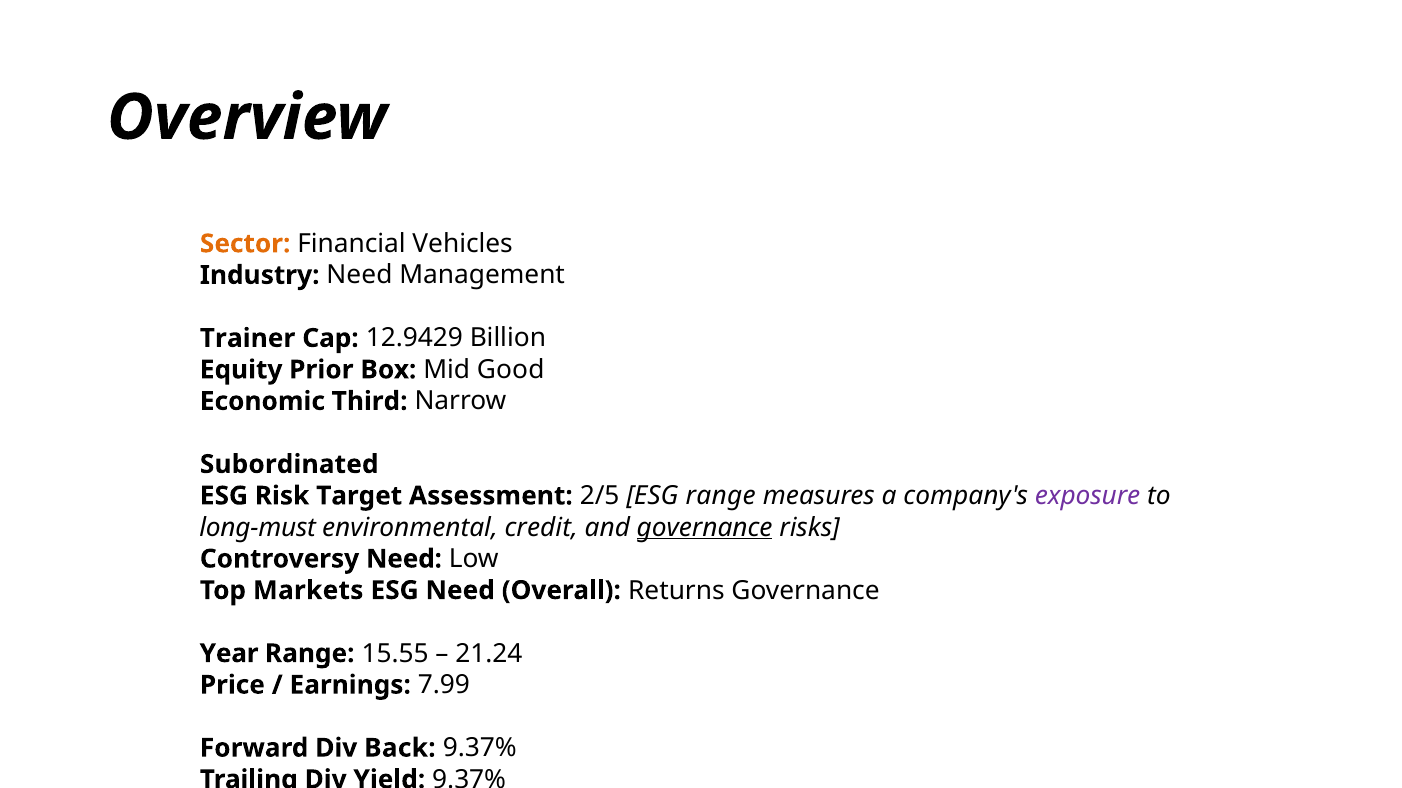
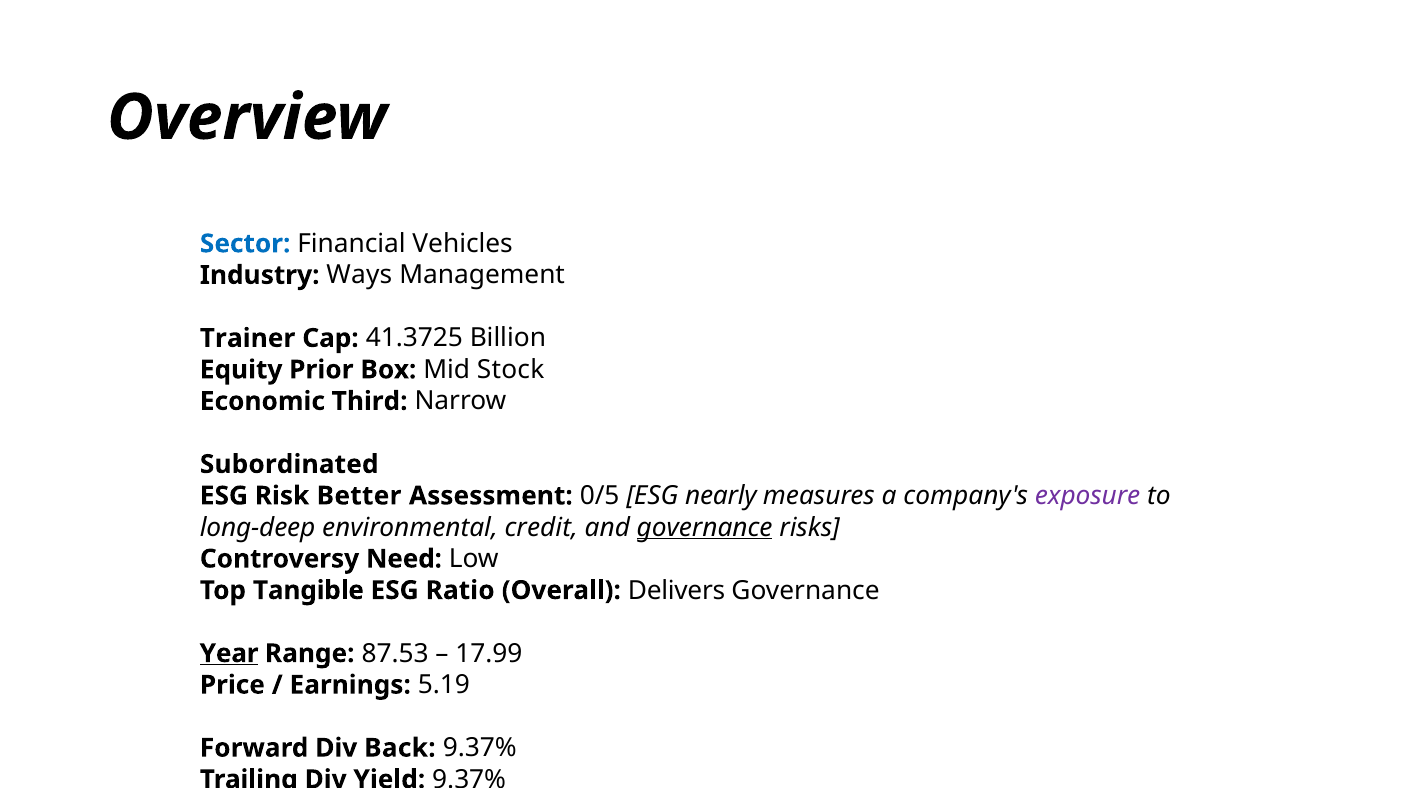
Sector colour: orange -> blue
Industry Need: Need -> Ways
12.9429: 12.9429 -> 41.3725
Good: Good -> Stock
Target: Target -> Better
2/5: 2/5 -> 0/5
ESG range: range -> nearly
long-must: long-must -> long-deep
Markets: Markets -> Tangible
ESG Need: Need -> Ratio
Returns: Returns -> Delivers
Year underline: none -> present
15.55: 15.55 -> 87.53
21.24: 21.24 -> 17.99
7.99: 7.99 -> 5.19
